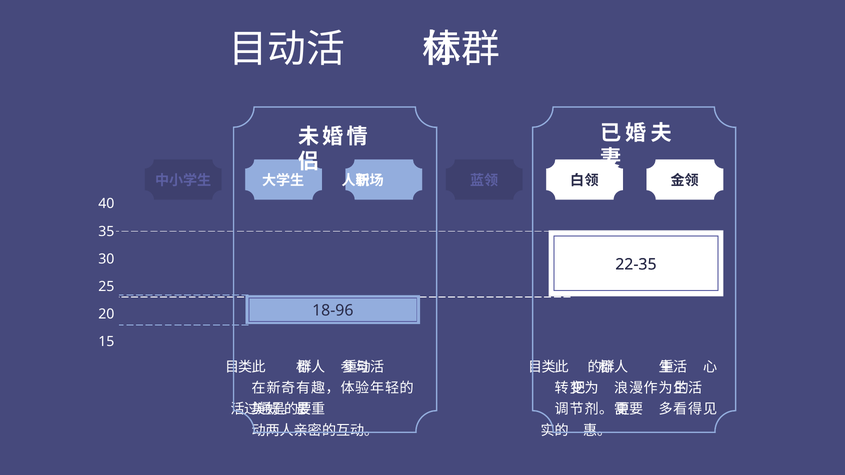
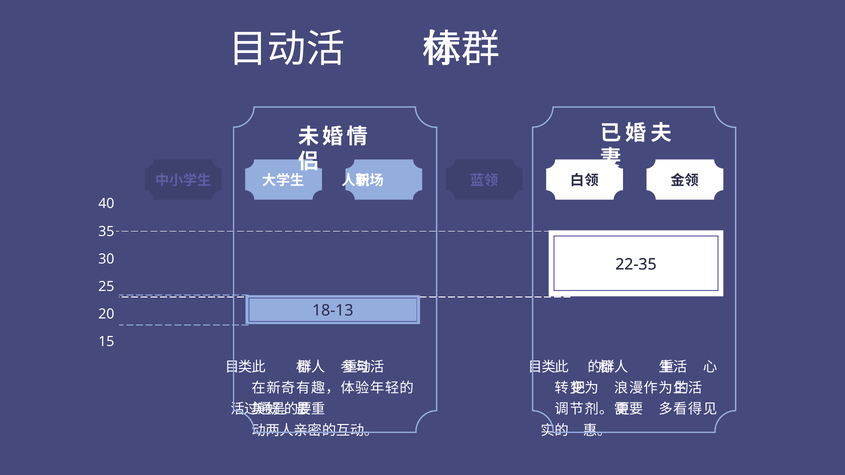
18-96: 18-96 -> 18-13
